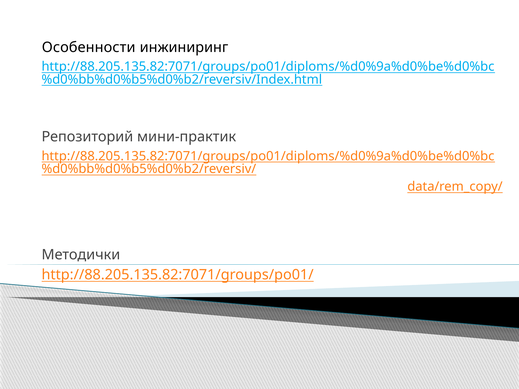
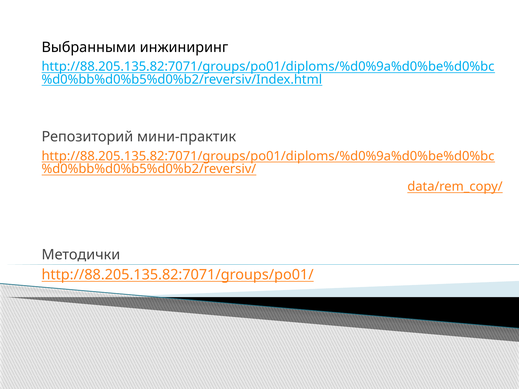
Особенности: Особенности -> Выбранными
